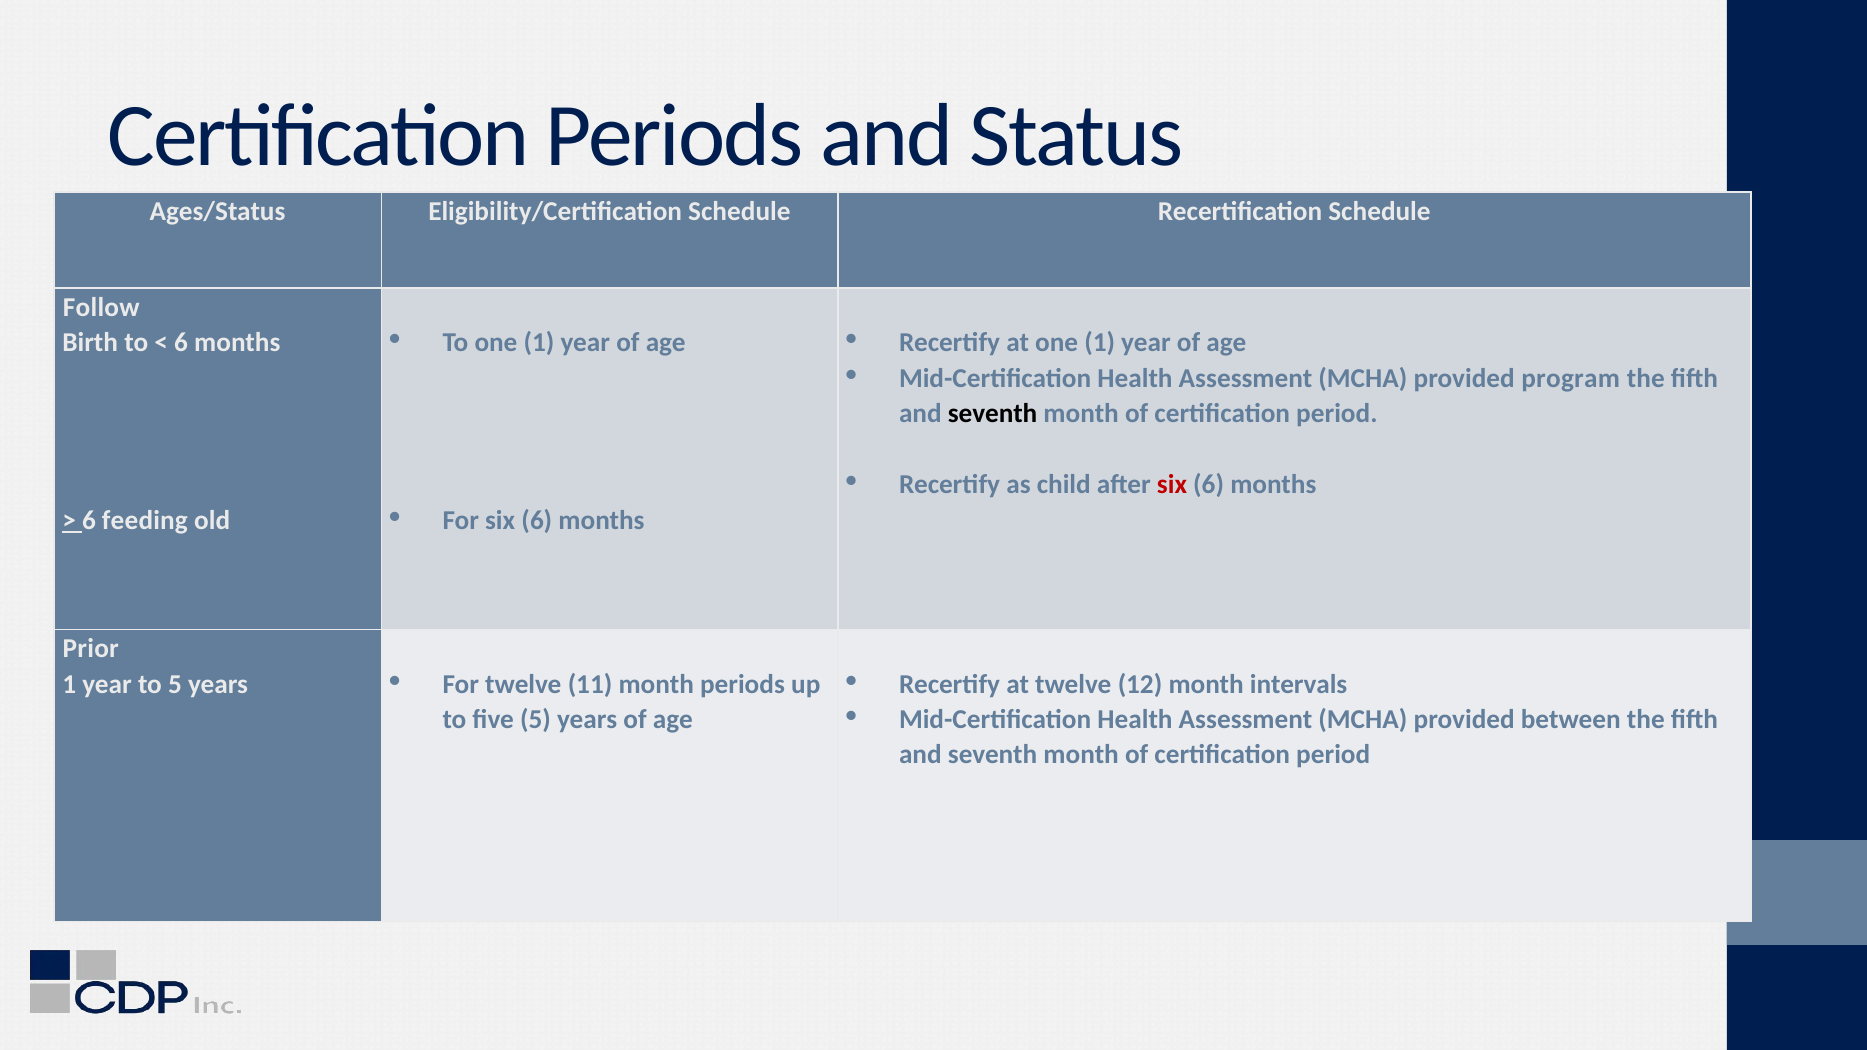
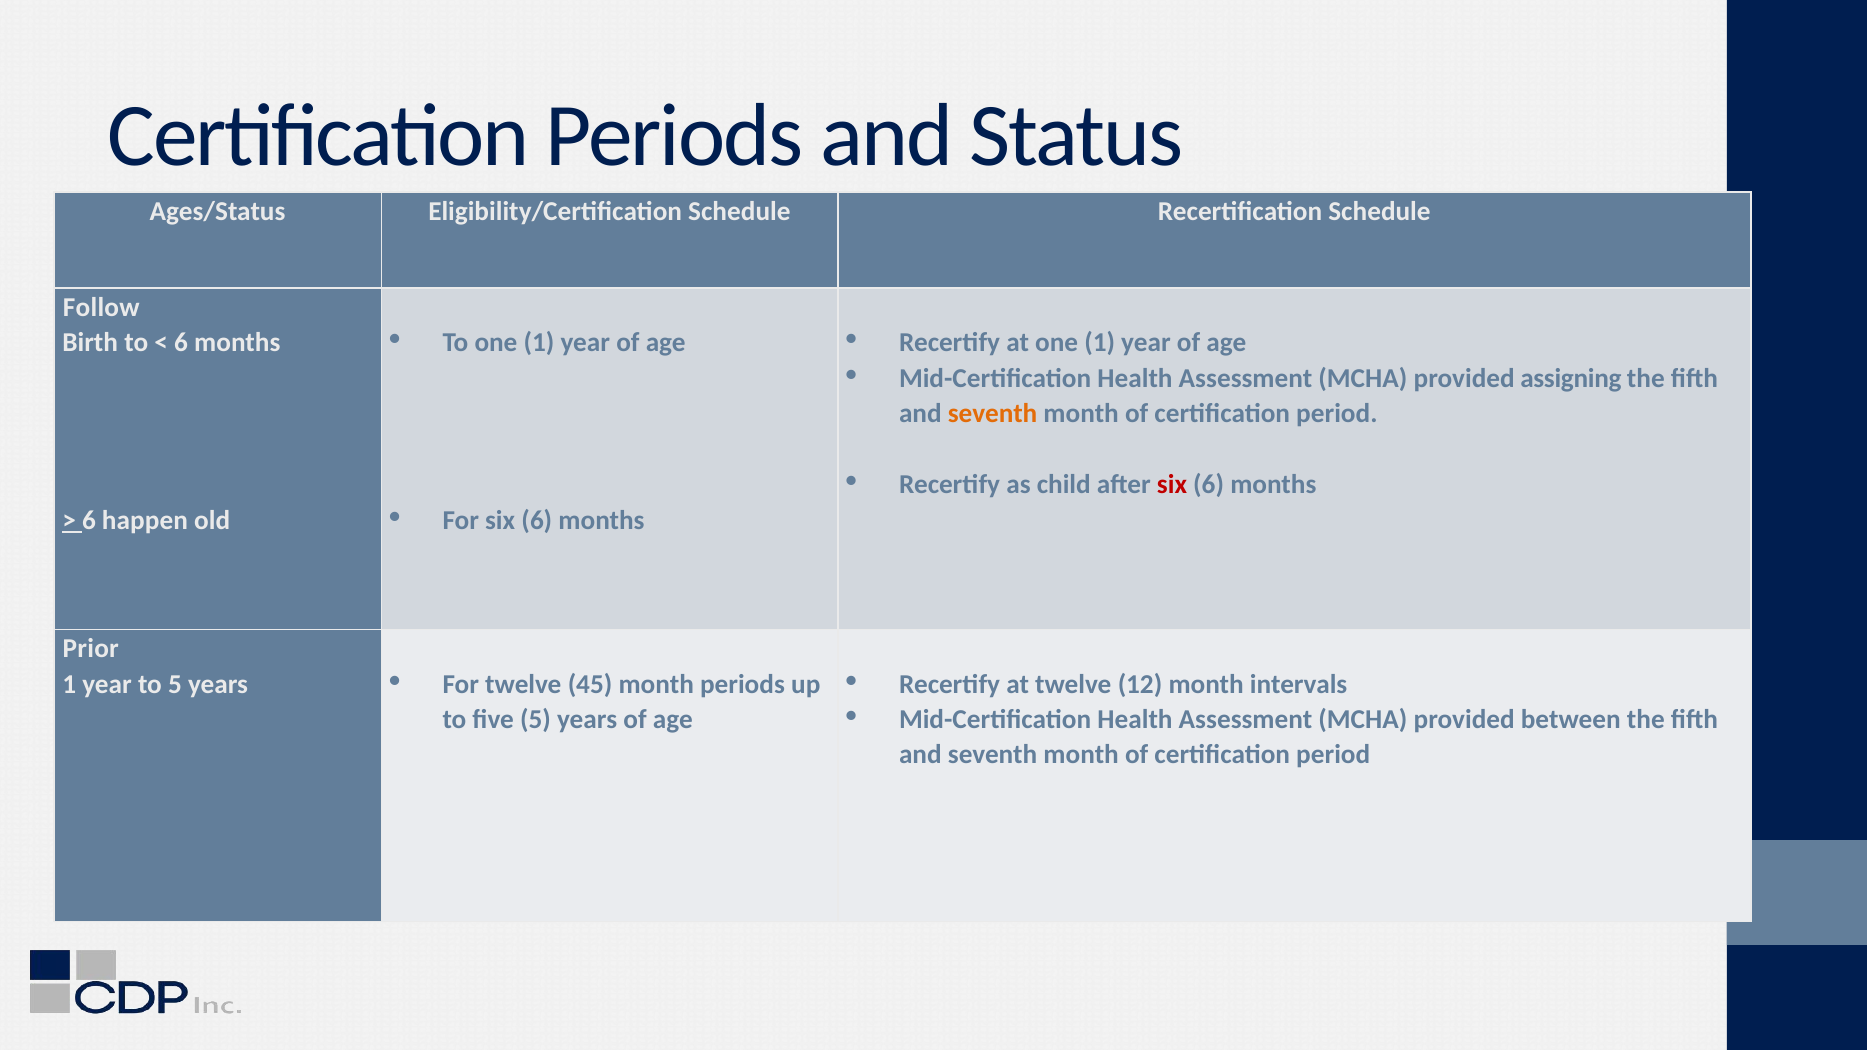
program: program -> assigning
seventh at (993, 414) colour: black -> orange
feeding: feeding -> happen
11: 11 -> 45
